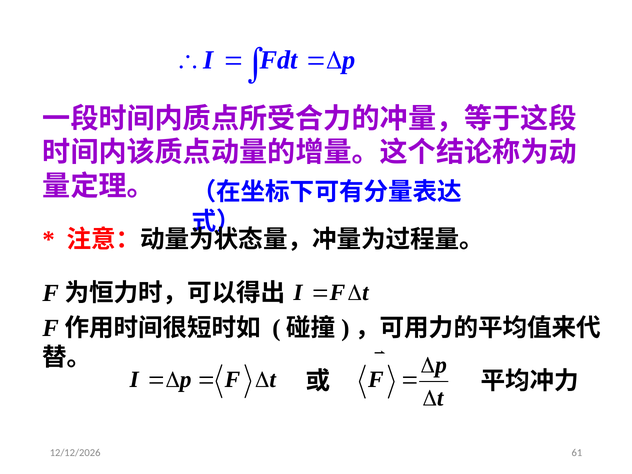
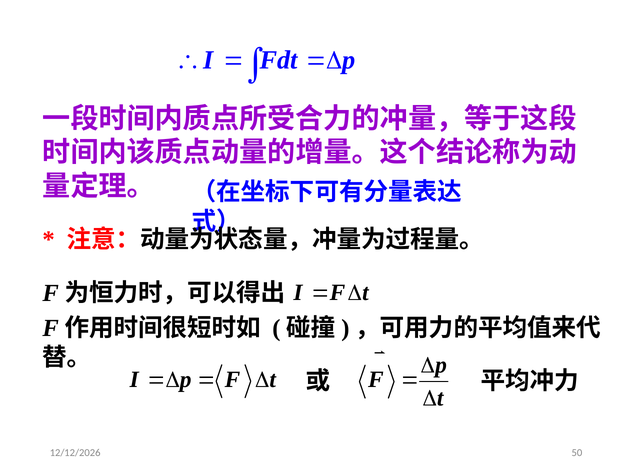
61: 61 -> 50
